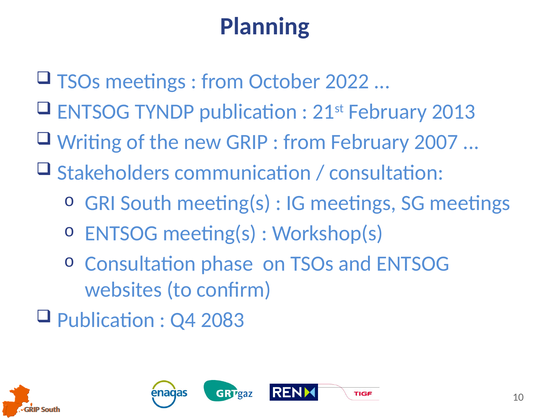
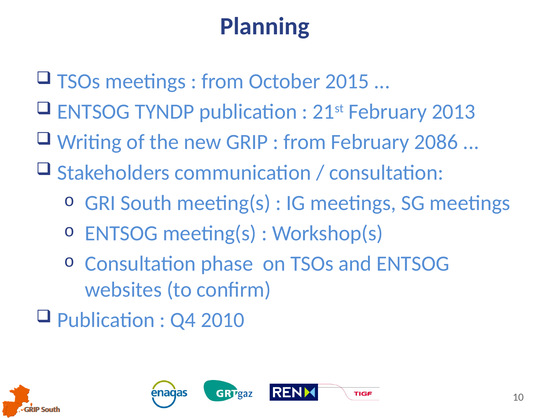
2022: 2022 -> 2015
2007: 2007 -> 2086
2083: 2083 -> 2010
